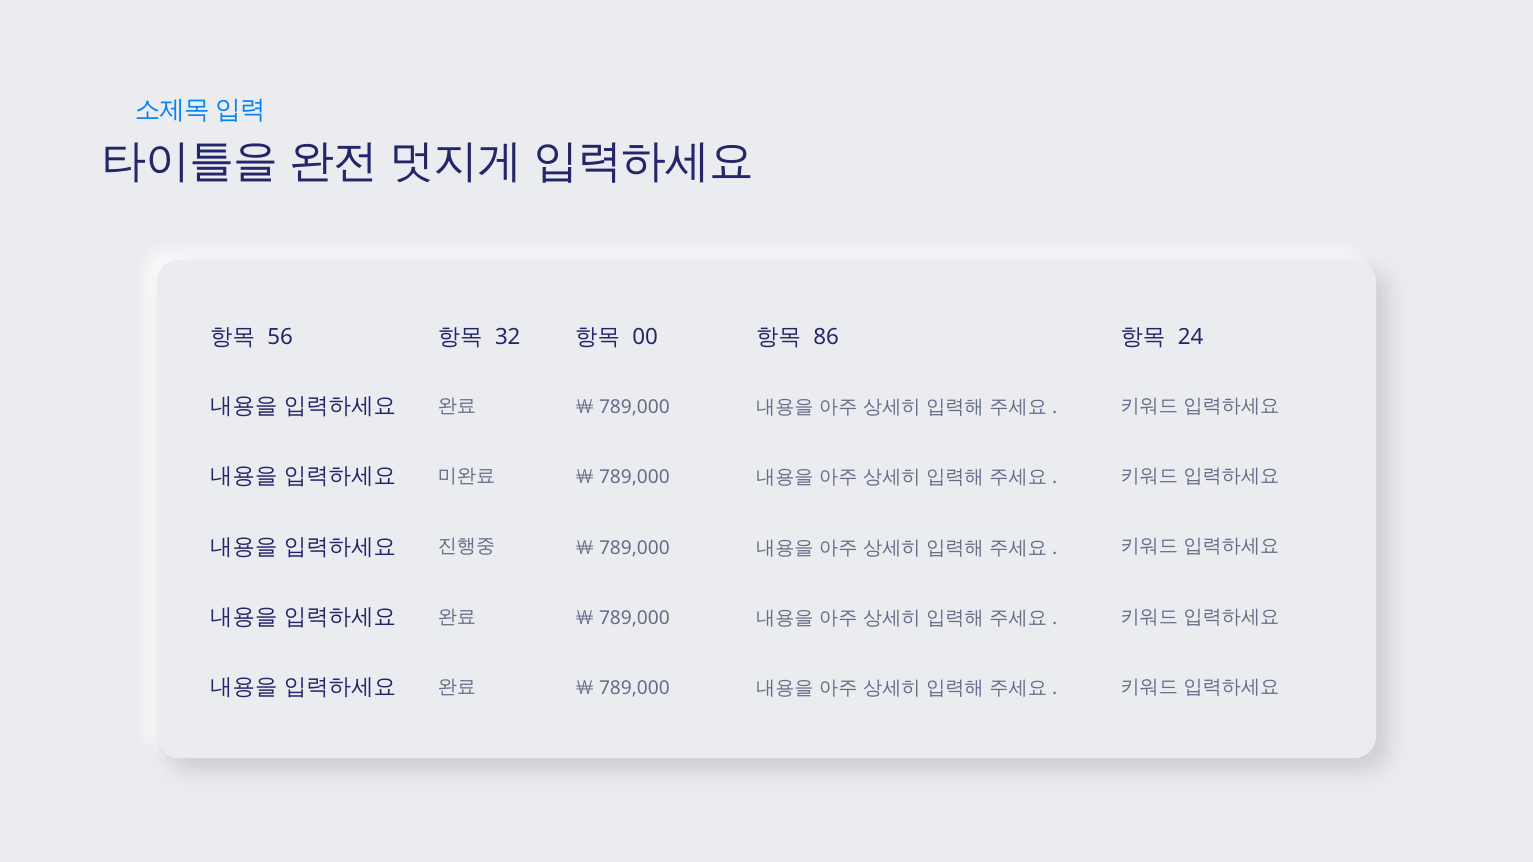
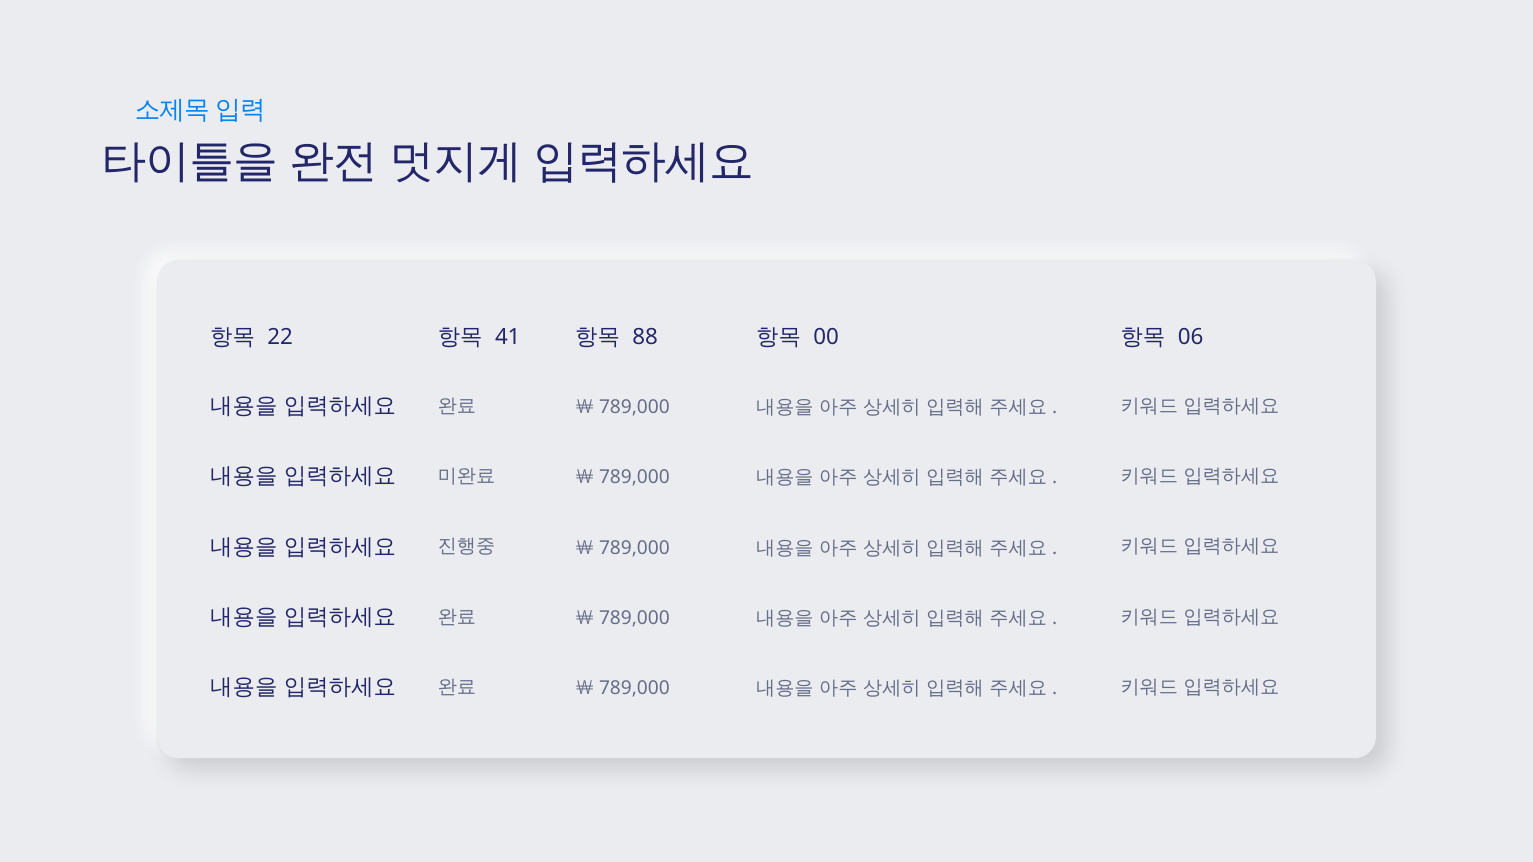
56: 56 -> 22
32: 32 -> 41
00: 00 -> 88
86: 86 -> 00
24: 24 -> 06
